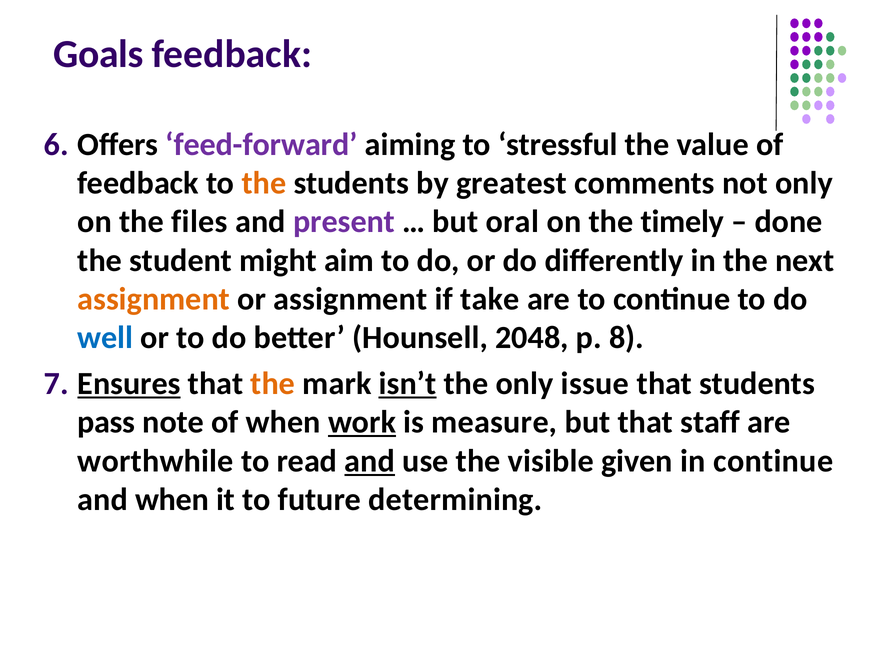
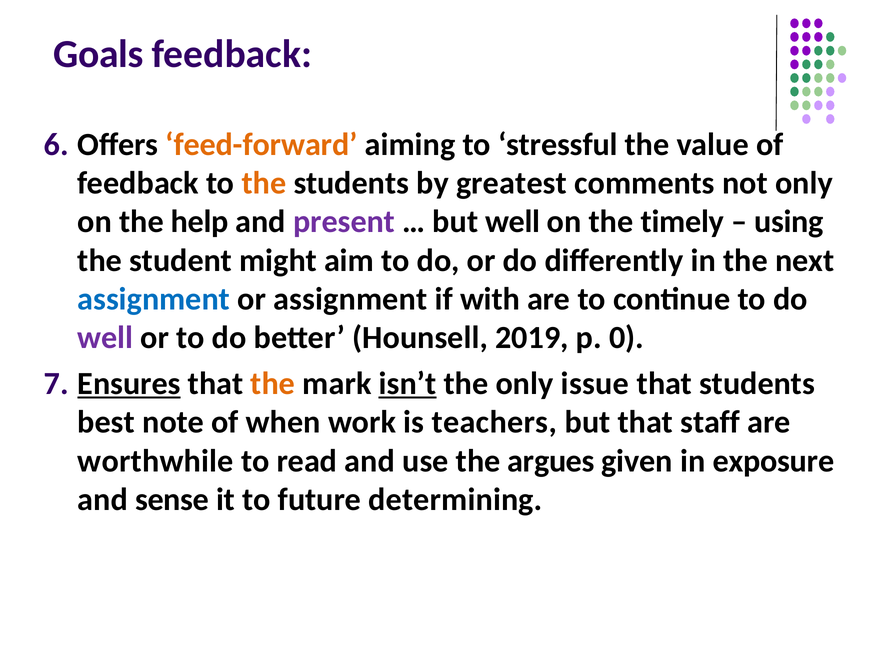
feed-forward colour: purple -> orange
files: files -> help
but oral: oral -> well
done: done -> using
assignment at (154, 299) colour: orange -> blue
take: take -> with
well at (105, 338) colour: blue -> purple
2048: 2048 -> 2019
8: 8 -> 0
pass: pass -> best
work underline: present -> none
measure: measure -> teachers
and at (370, 461) underline: present -> none
visible: visible -> argues
in continue: continue -> exposure
and when: when -> sense
